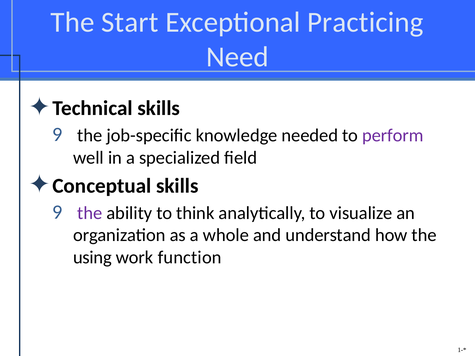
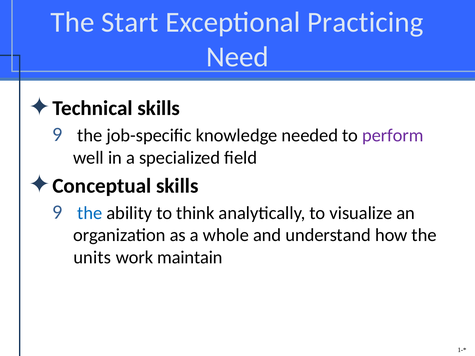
the at (90, 213) colour: purple -> blue
using: using -> units
function: function -> maintain
